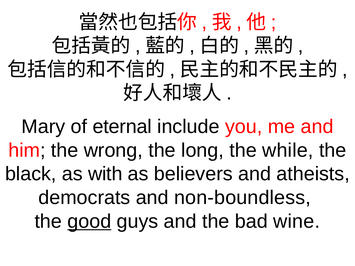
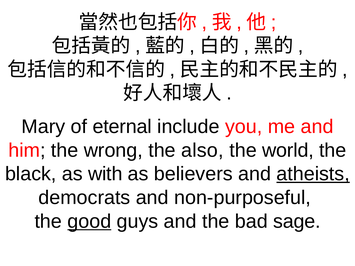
long: long -> also
while: while -> world
atheists underline: none -> present
non-boundless: non-boundless -> non-purposeful
wine: wine -> sage
